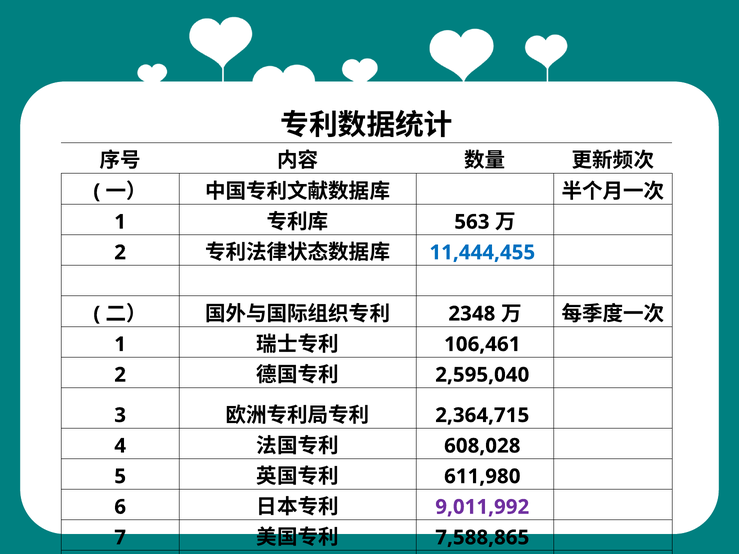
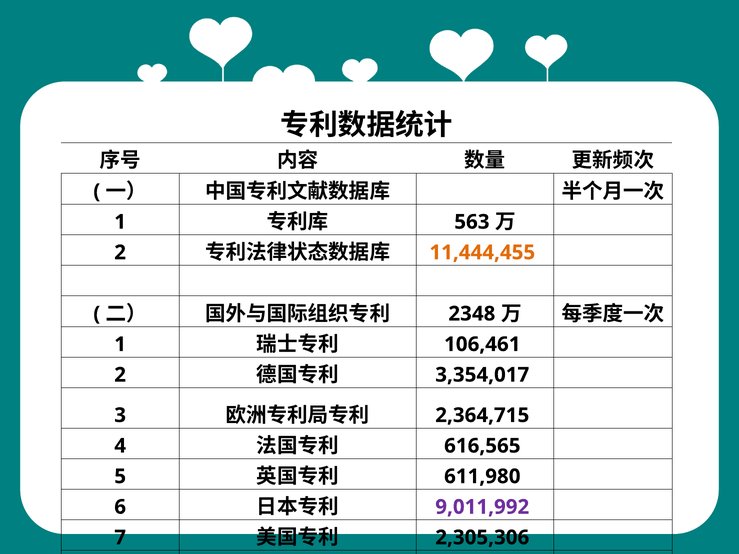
11,444,455 colour: blue -> orange
2,595,040: 2,595,040 -> 3,354,017
608,028: 608,028 -> 616,565
7,588,865: 7,588,865 -> 2,305,306
